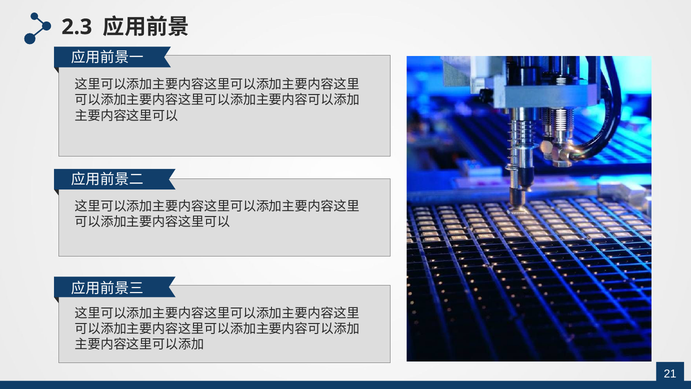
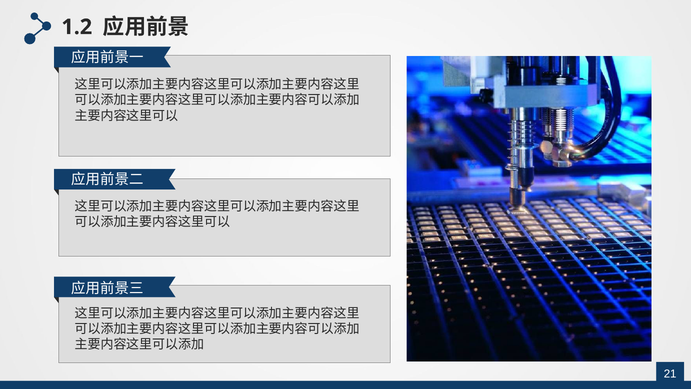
2.3: 2.3 -> 1.2
